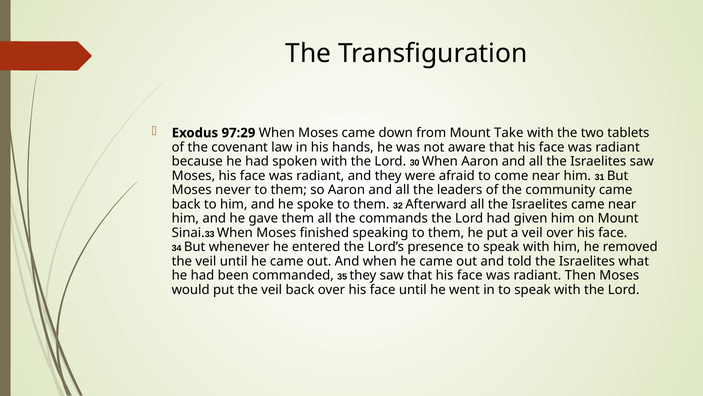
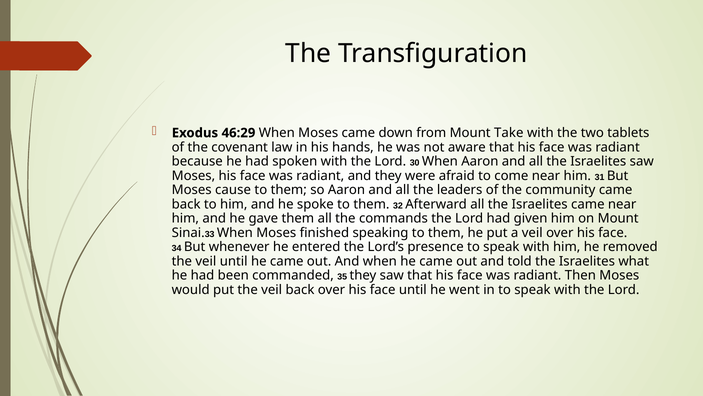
97:29: 97:29 -> 46:29
never: never -> cause
